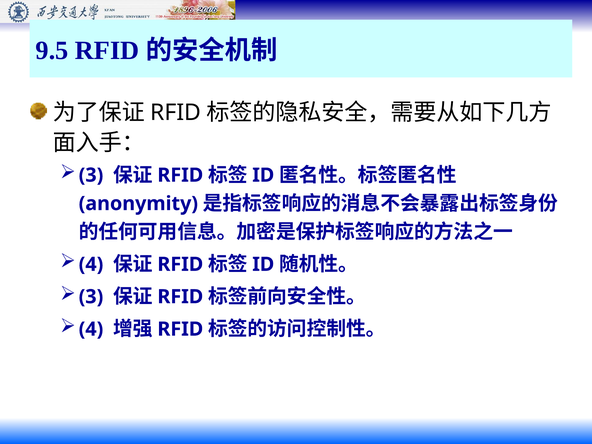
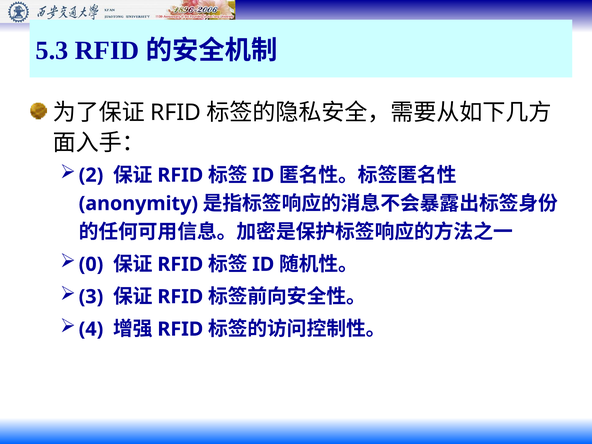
9.5: 9.5 -> 5.3
3 at (91, 175): 3 -> 2
4 at (91, 264): 4 -> 0
